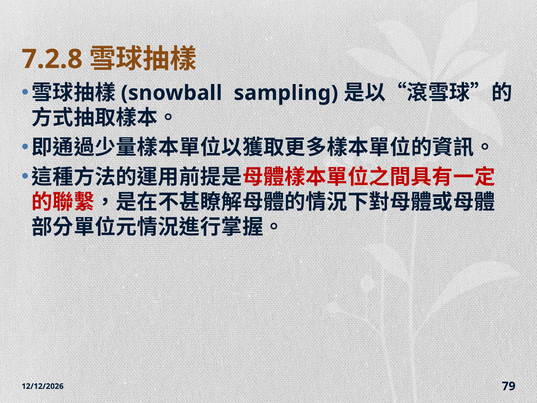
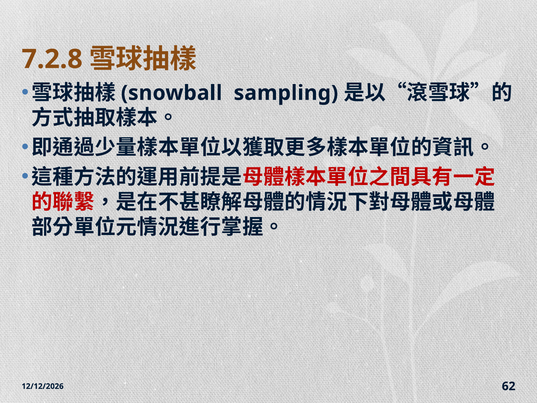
79: 79 -> 62
